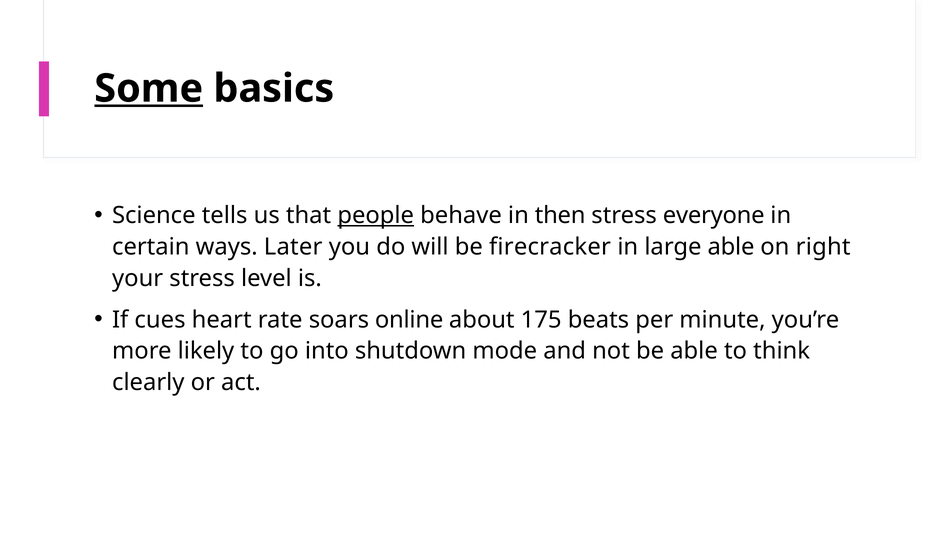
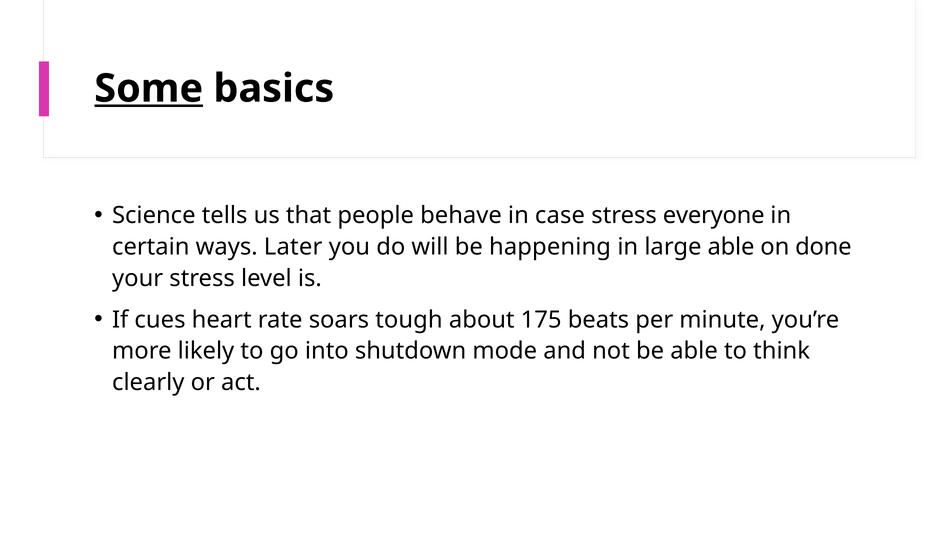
people underline: present -> none
then: then -> case
firecracker: firecracker -> happening
right: right -> done
online: online -> tough
